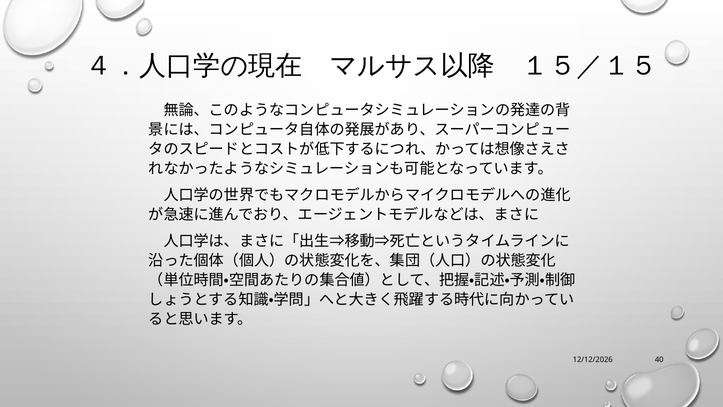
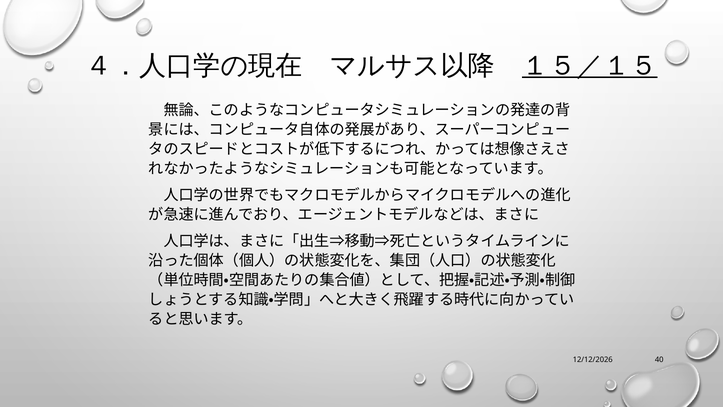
１５／１５ underline: none -> present
